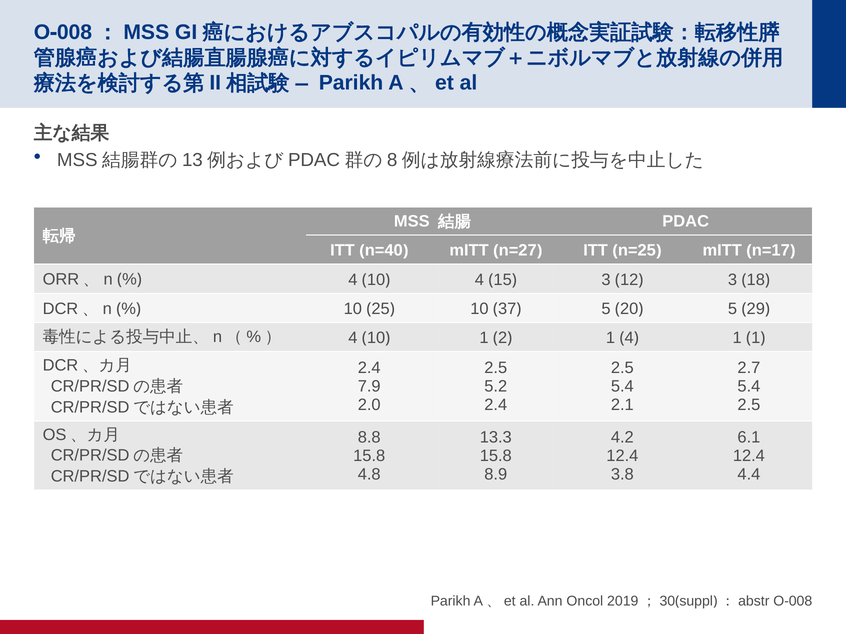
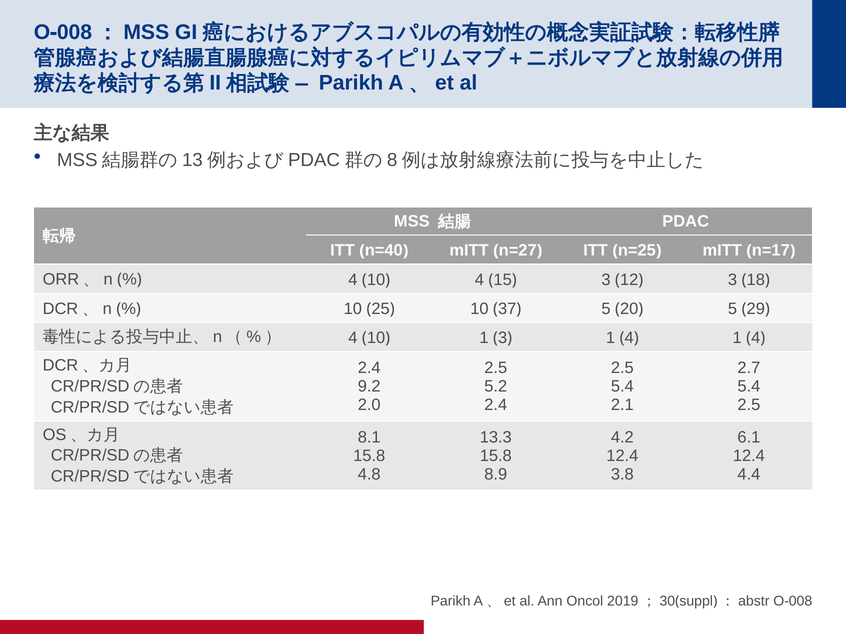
2 at (503, 338): 2 -> 3
1 at (756, 338): 1 -> 4
7.9: 7.9 -> 9.2
8.8: 8.8 -> 8.1
